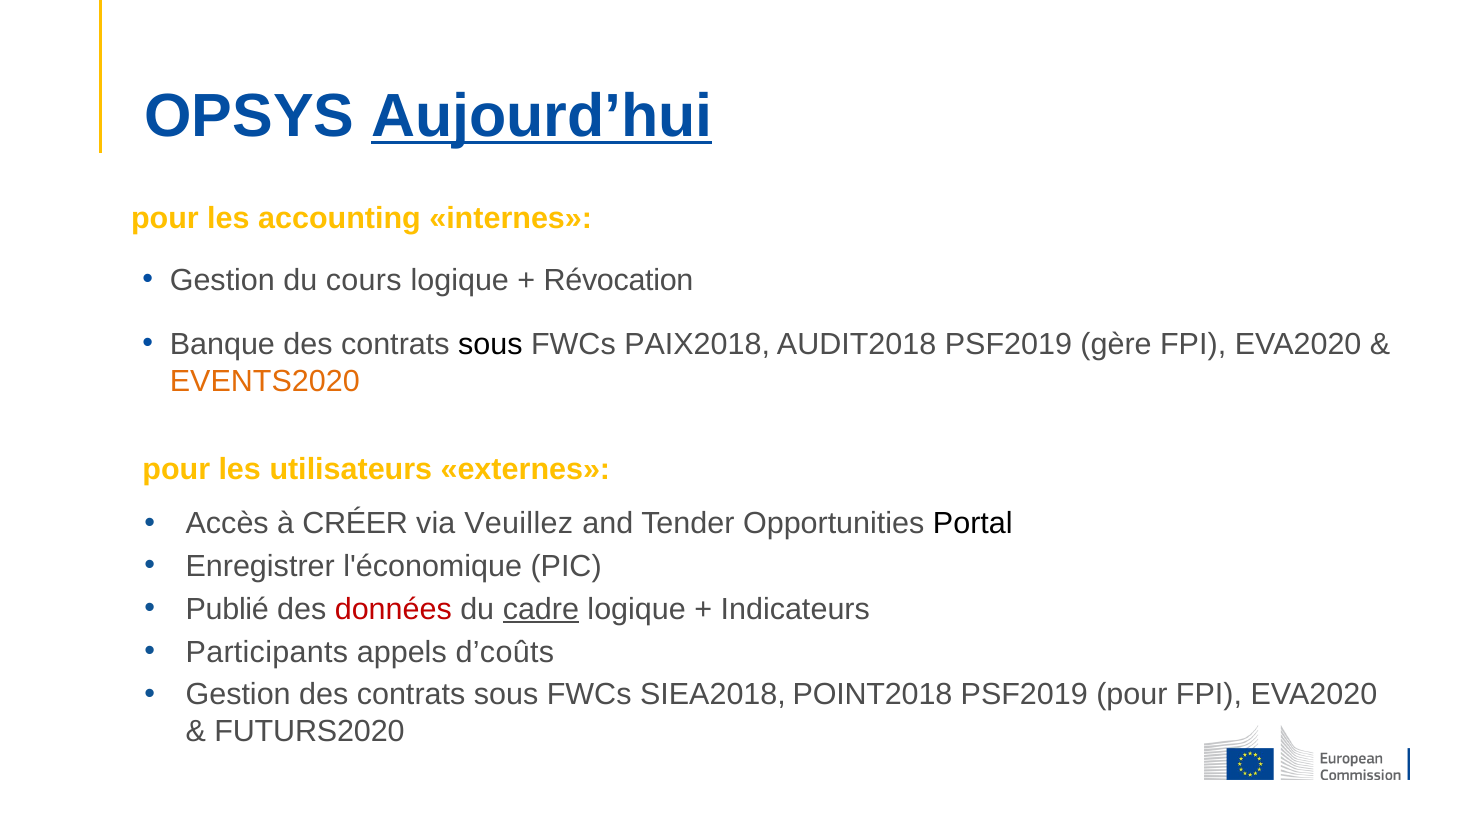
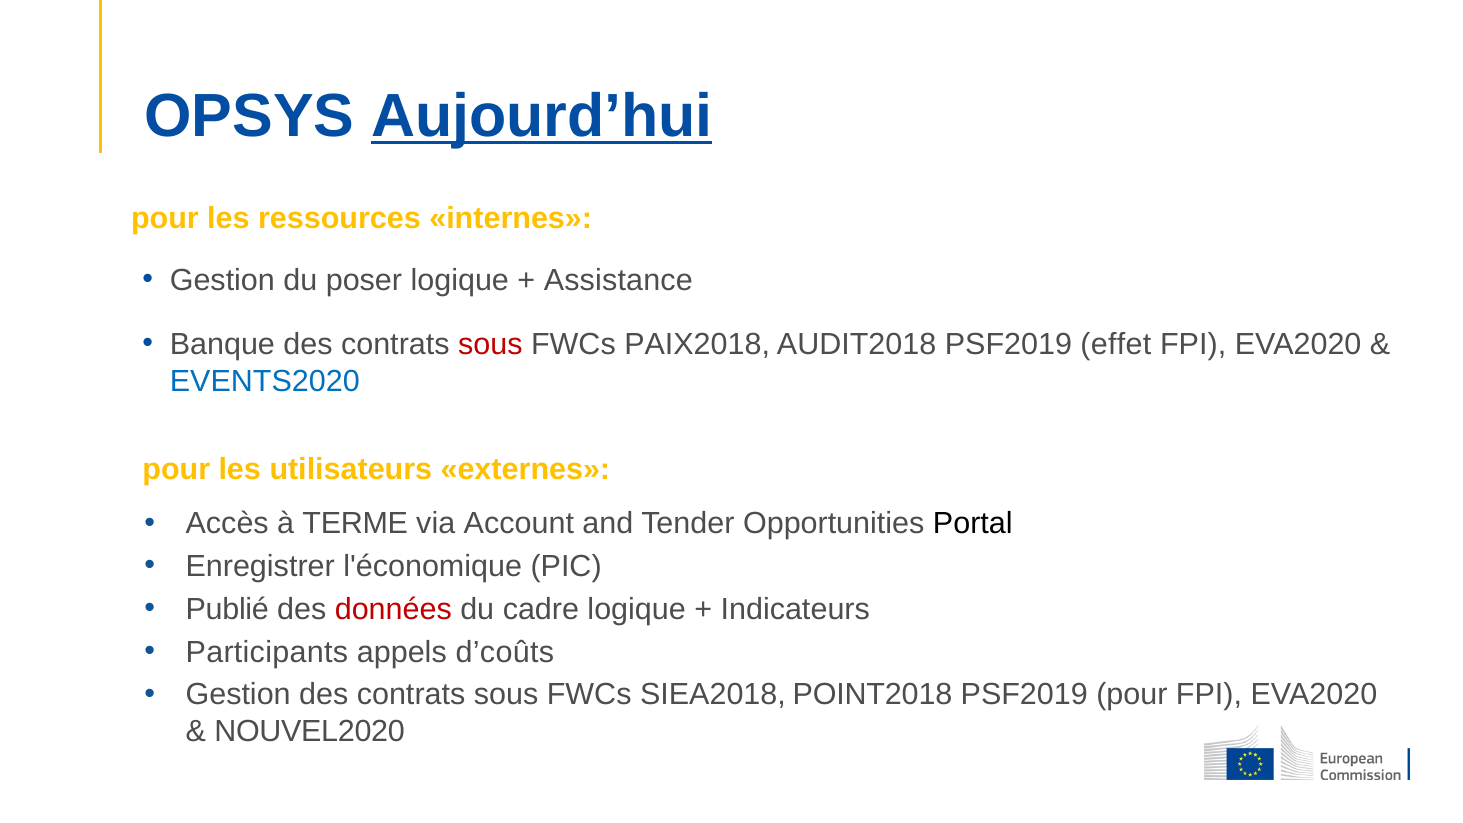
accounting: accounting -> ressources
cours: cours -> poser
Révocation: Révocation -> Assistance
sous at (490, 344) colour: black -> red
gère: gère -> effet
EVENTS2020 colour: orange -> blue
CRÉER: CRÉER -> TERME
Veuillez: Veuillez -> Account
cadre underline: present -> none
FUTURS2020: FUTURS2020 -> NOUVEL2020
